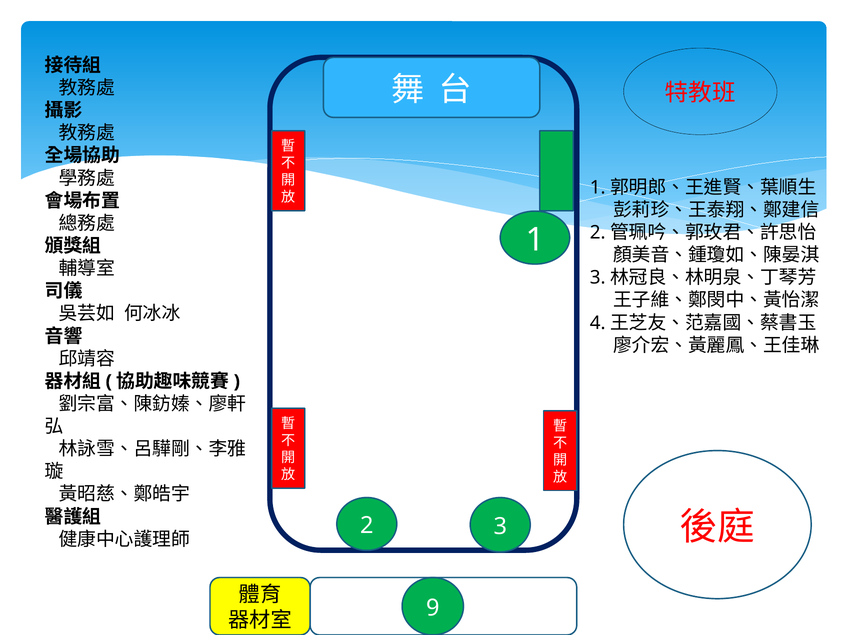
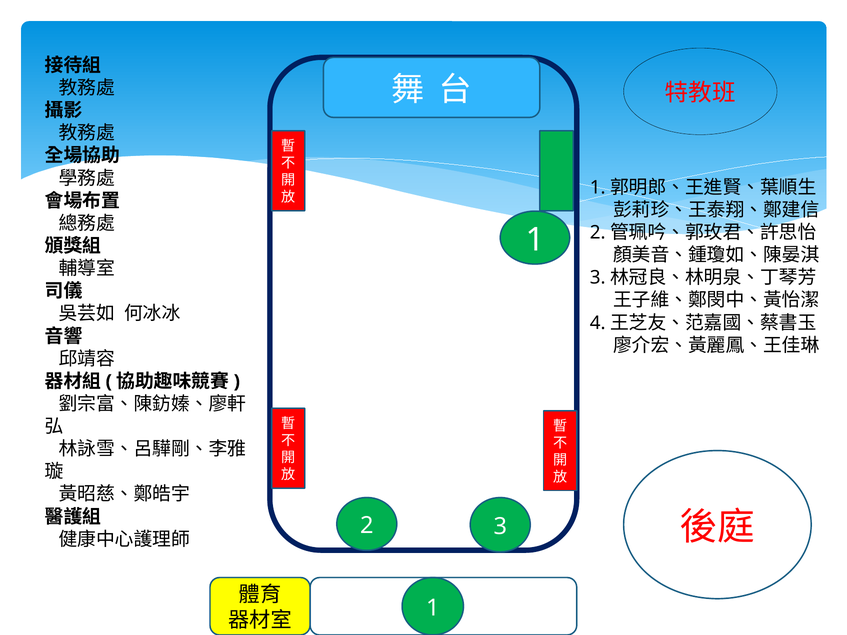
9 at (433, 608): 9 -> 1
